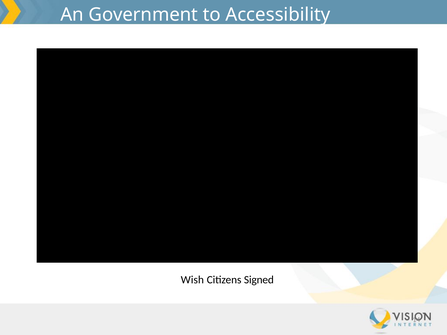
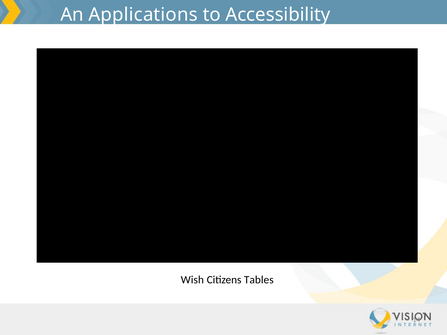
Government: Government -> Applications
Signed: Signed -> Tables
